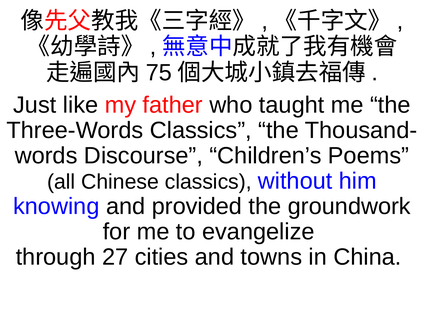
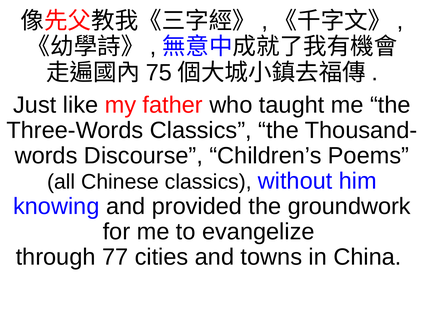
27: 27 -> 77
